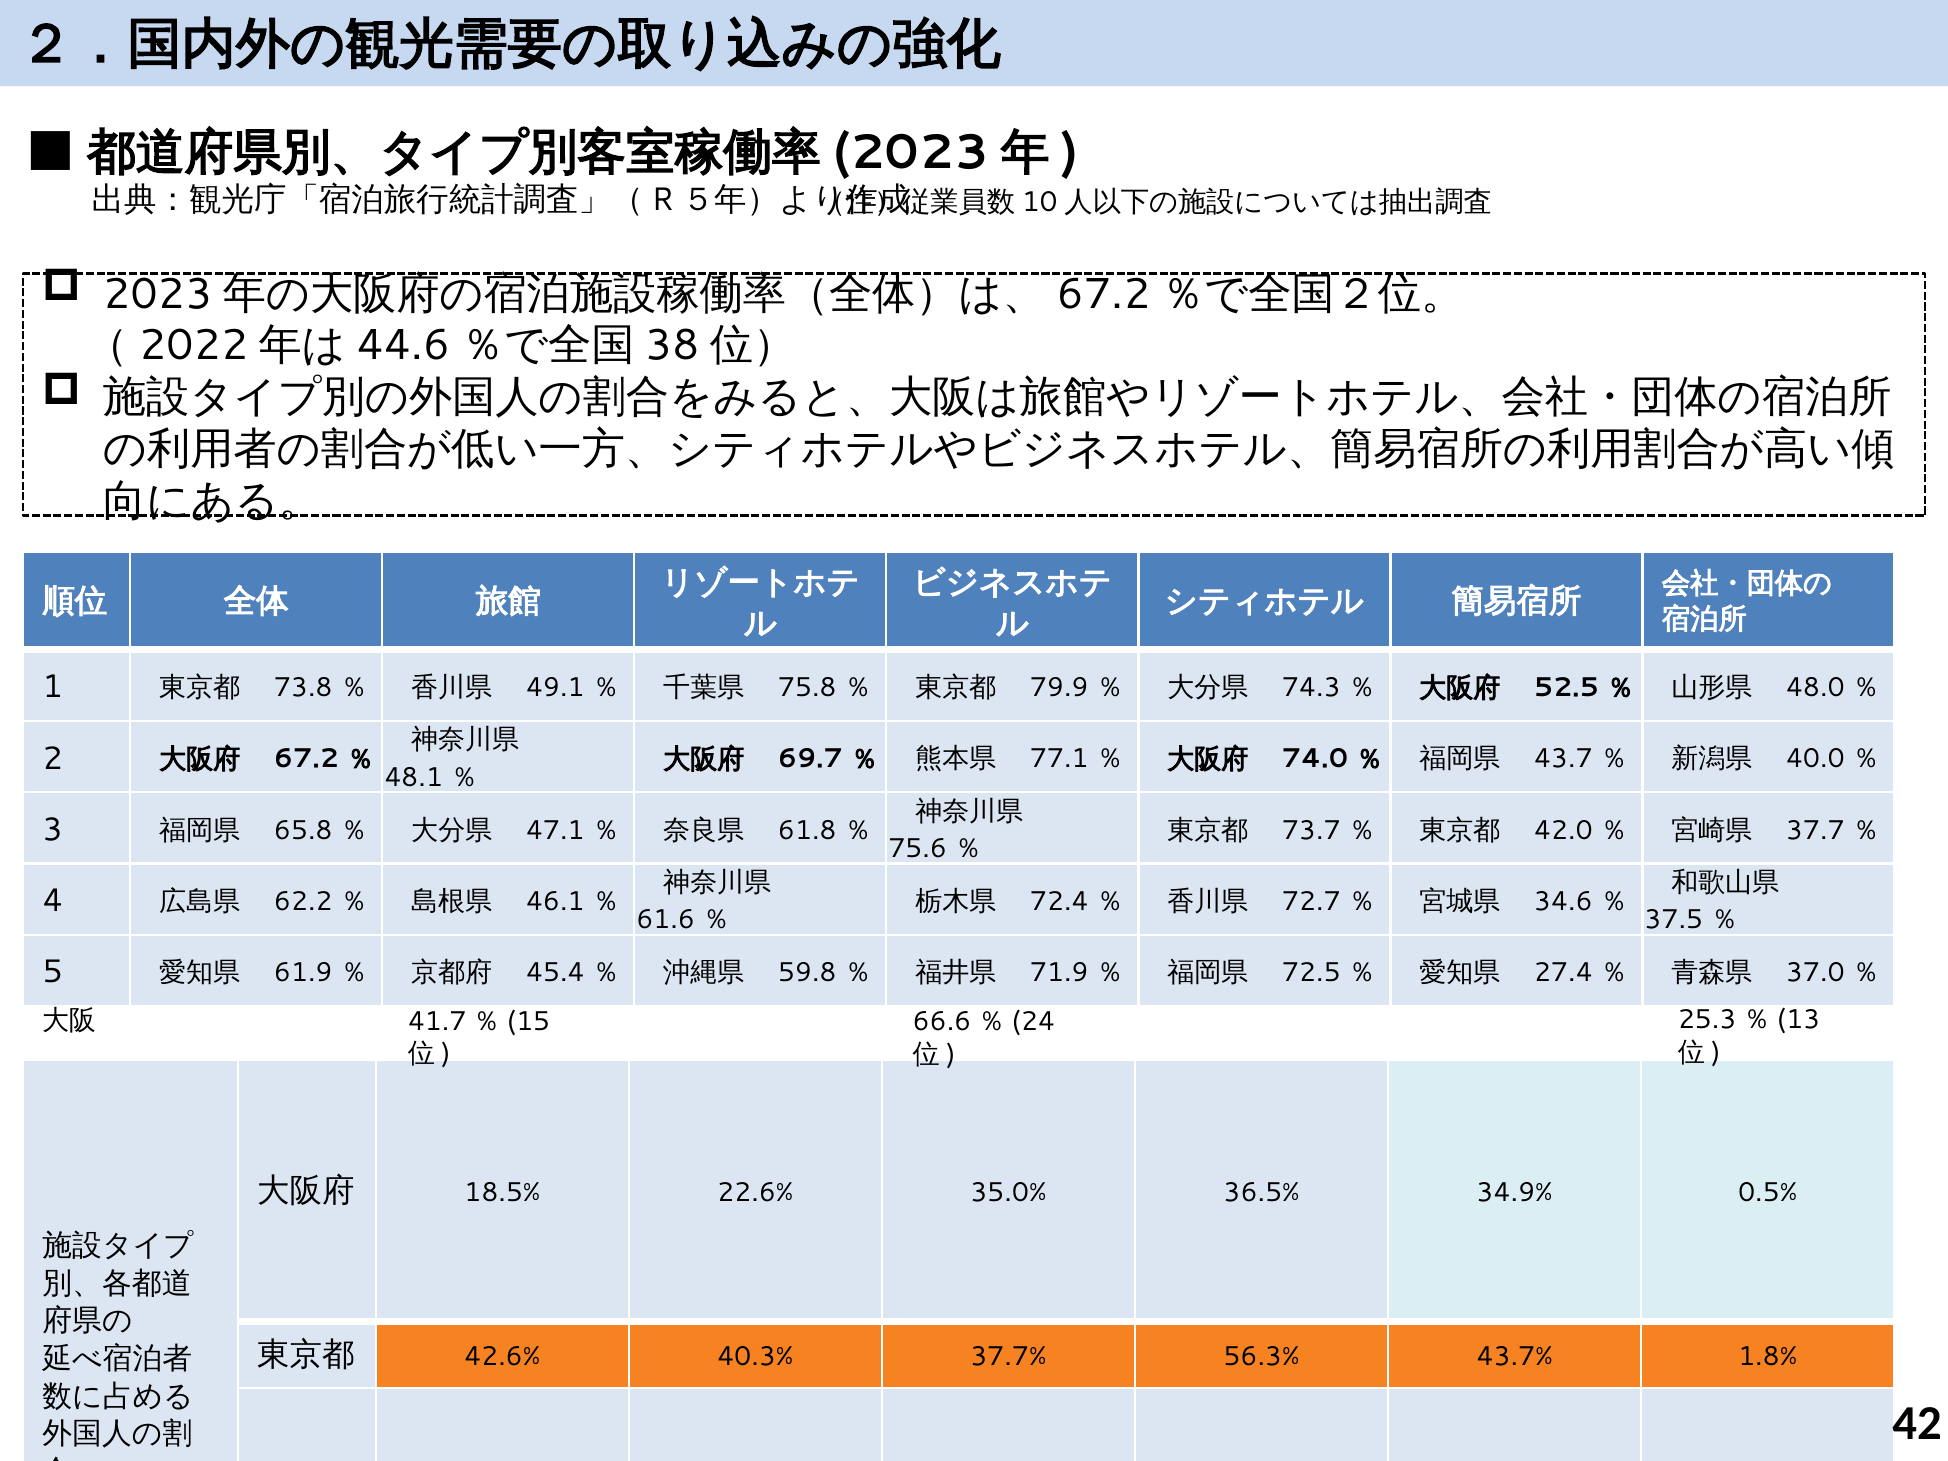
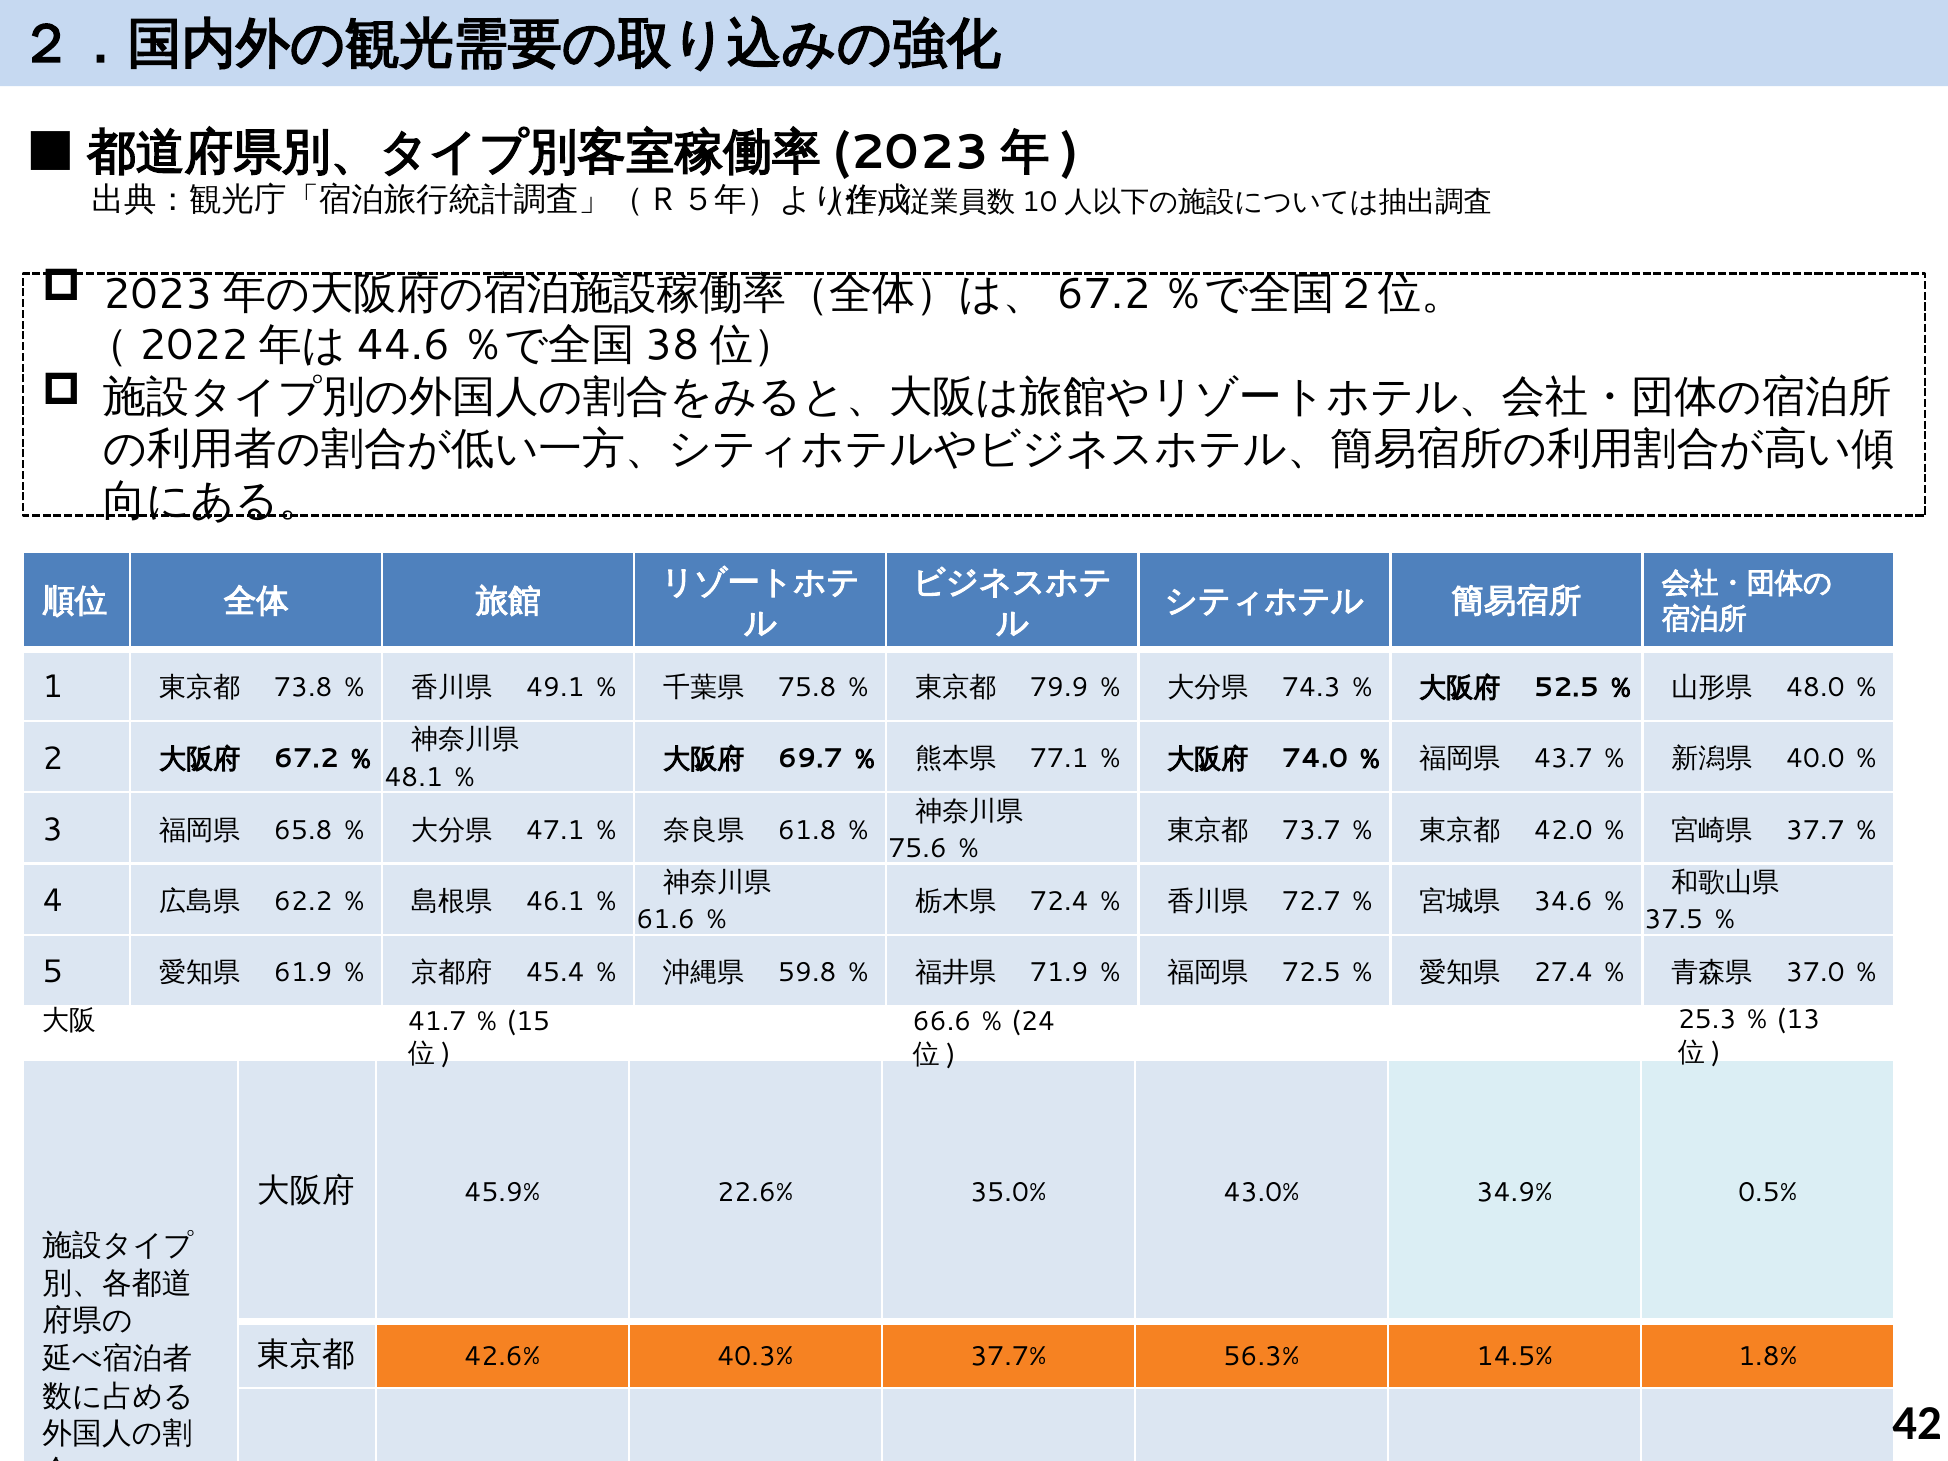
18.5%: 18.5% -> 45.9%
36.5%: 36.5% -> 43.0%
43.7%: 43.7% -> 14.5%
